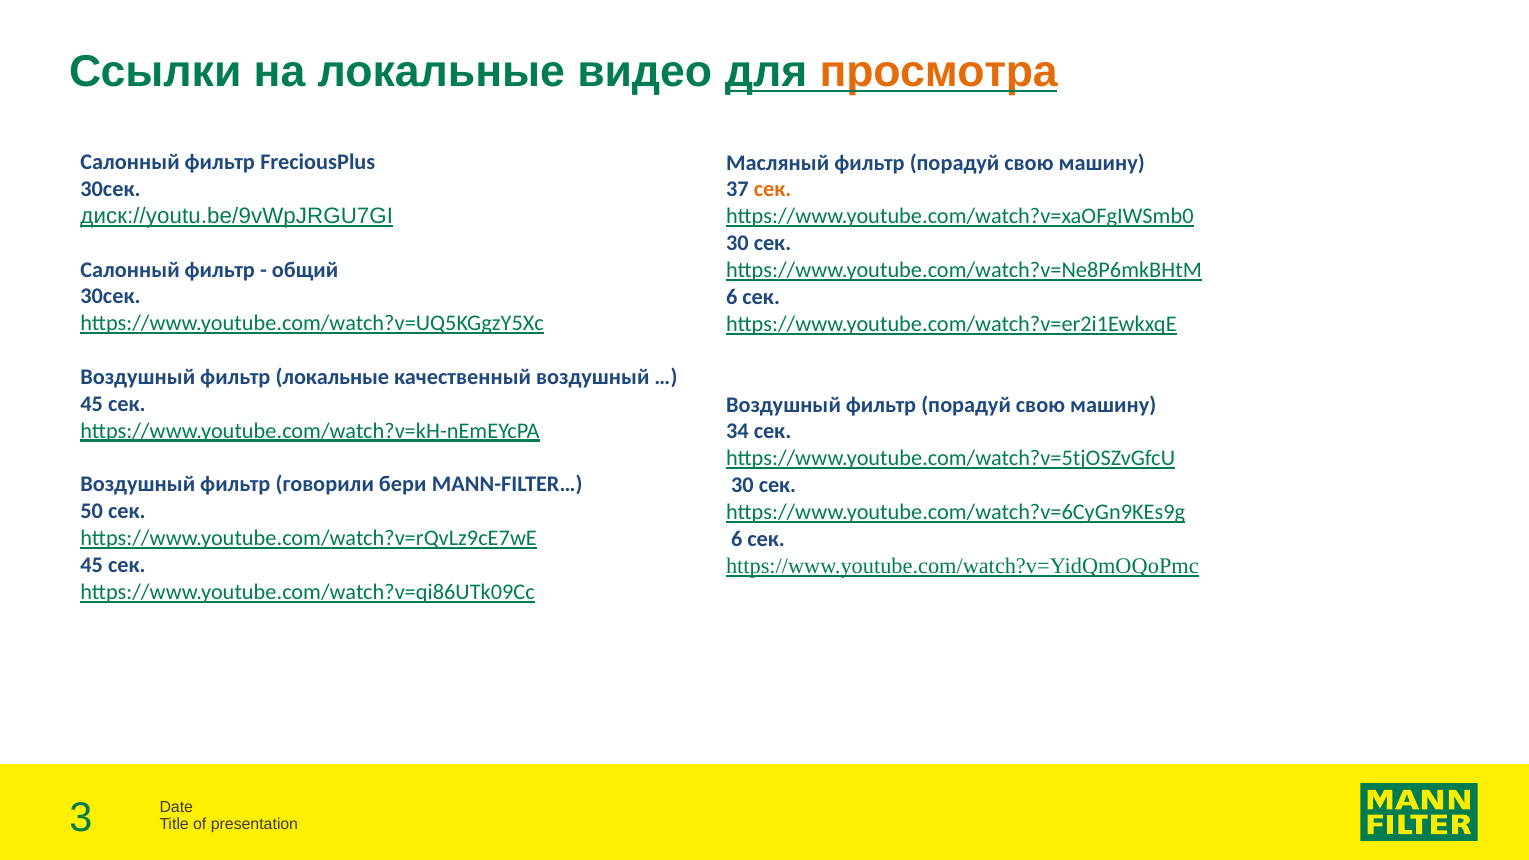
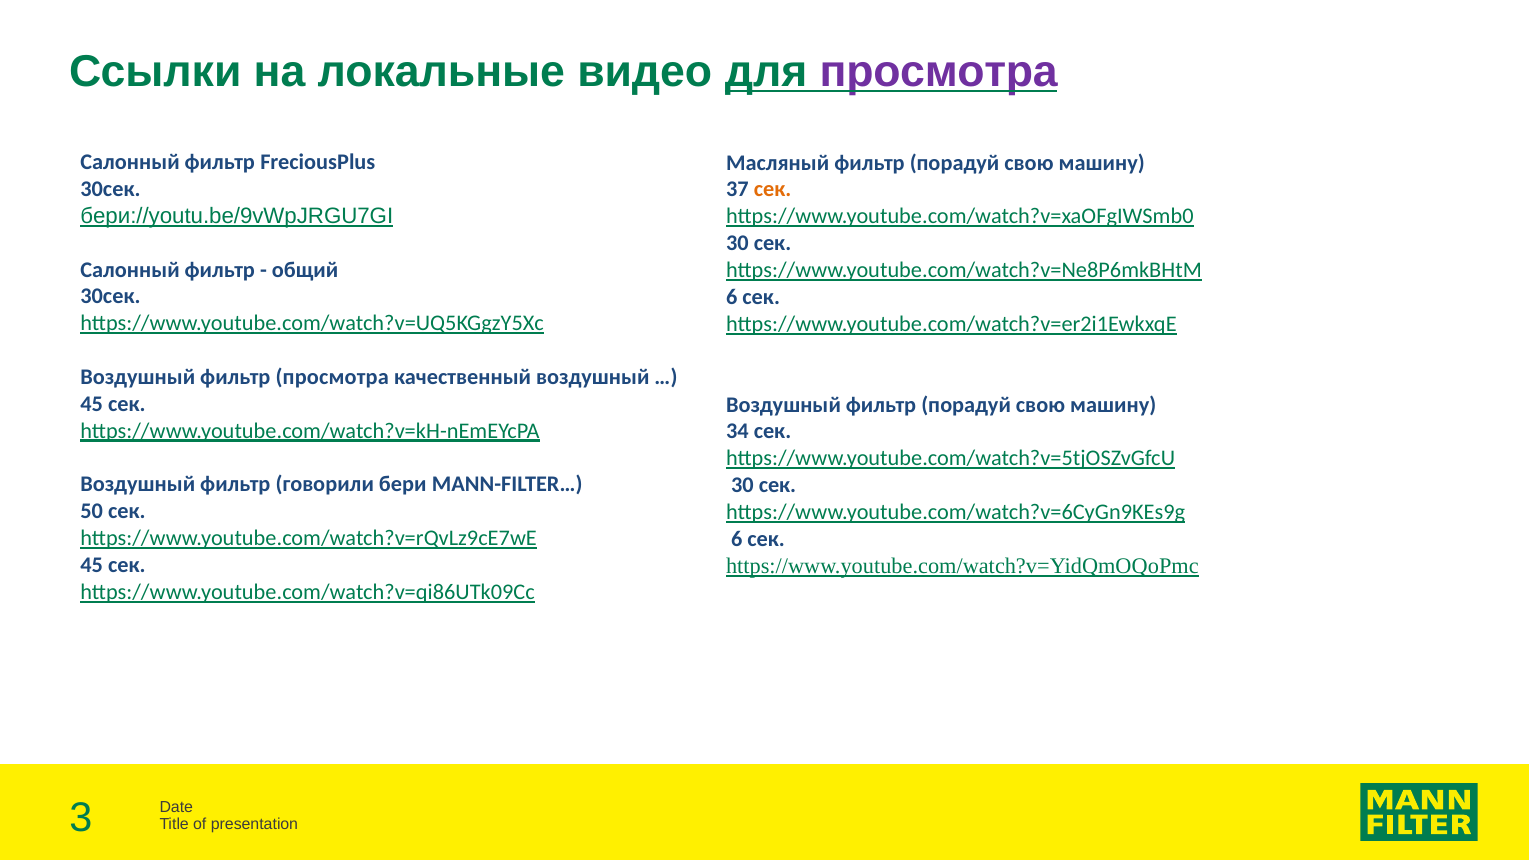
просмотра at (939, 72) colour: orange -> purple
диск://youtu.be/9vWpJRGU7GI: диск://youtu.be/9vWpJRGU7GI -> бери://youtu.be/9vWpJRGU7GI
фильтр локальные: локальные -> просмотра
